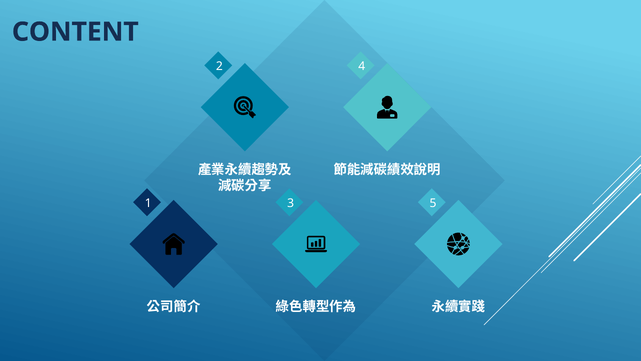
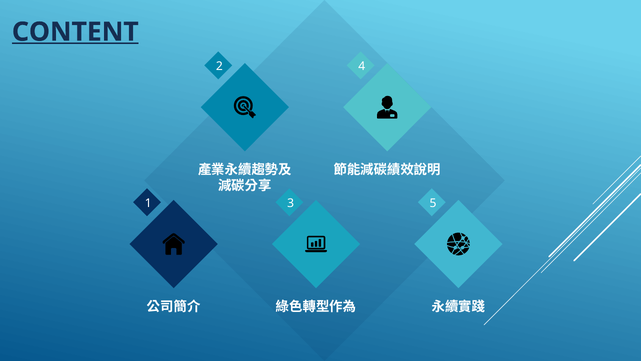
CONTENT underline: none -> present
